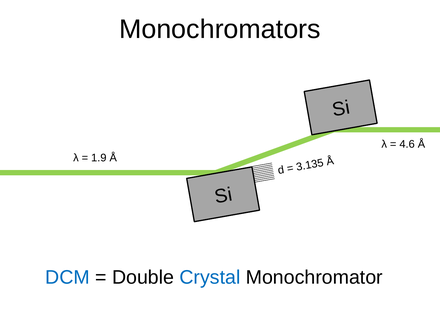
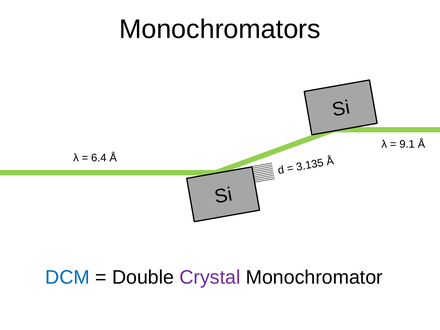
4.6: 4.6 -> 9.1
1.9: 1.9 -> 6.4
Crystal colour: blue -> purple
